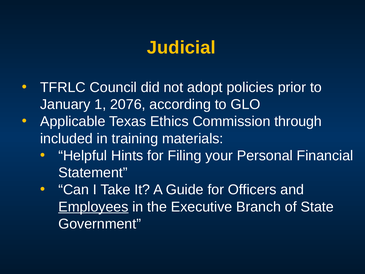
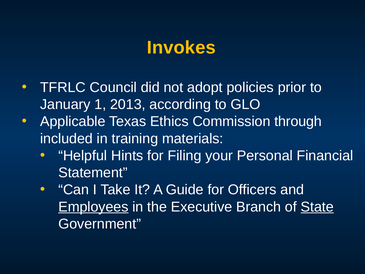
Judicial: Judicial -> Invokes
2076: 2076 -> 2013
State underline: none -> present
